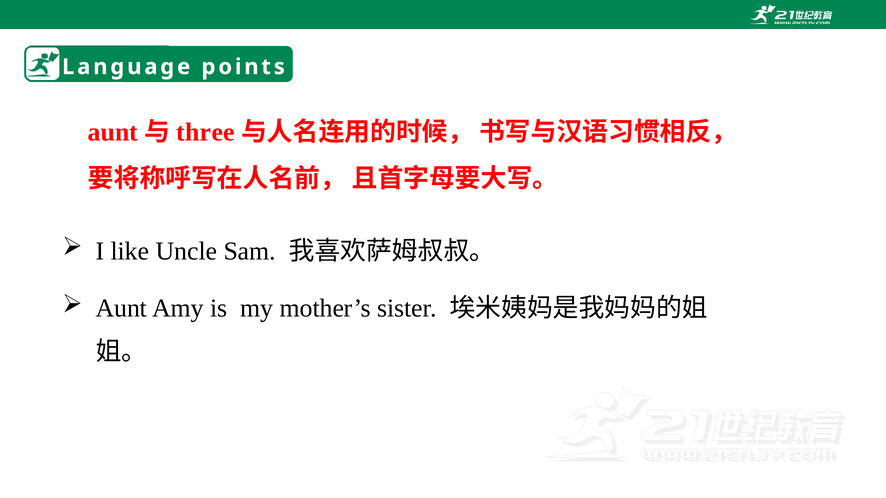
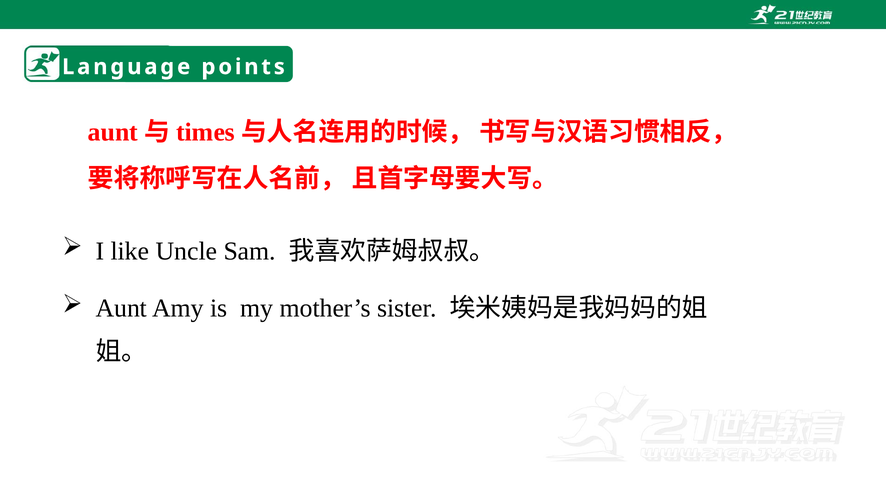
three: three -> times
